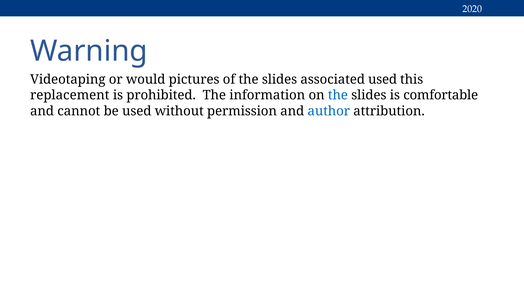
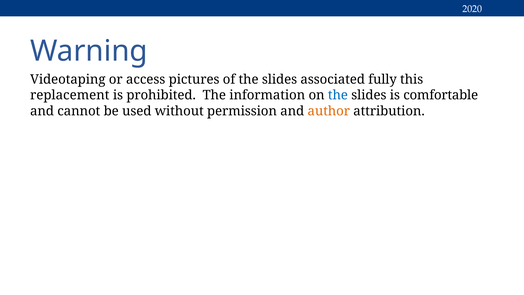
would: would -> access
associated used: used -> fully
author colour: blue -> orange
